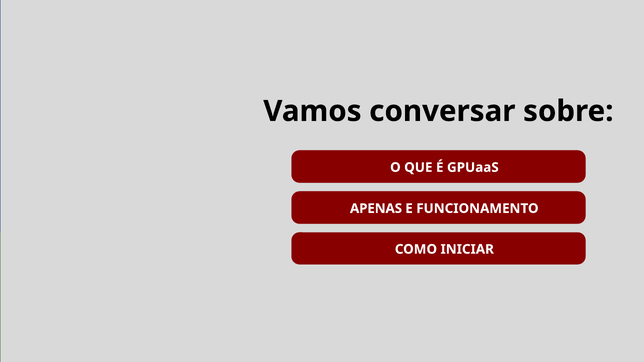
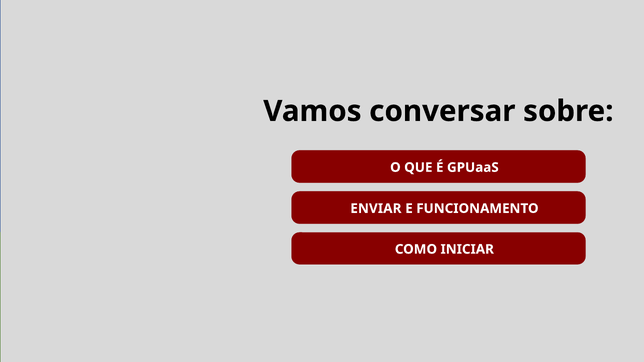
APENAS: APENAS -> ENVIAR
